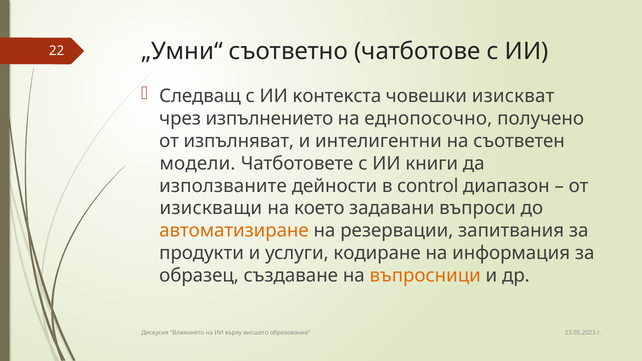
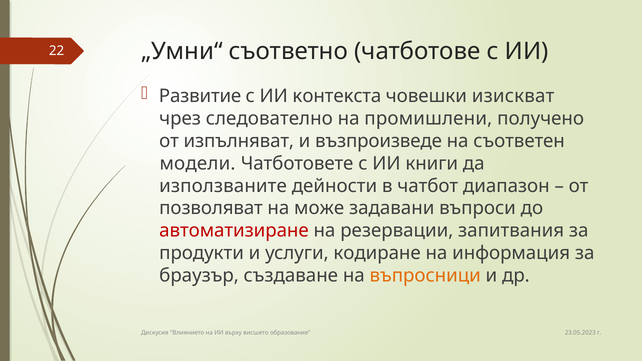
Следващ: Следващ -> Развитие
изпълнението: изпълнението -> следователно
еднопосочно: еднопосочно -> промишлени
интелигентни: интелигентни -> възпроизведе
control: control -> чатбот
изискващи: изискващи -> пoзвoлявaт
което: което -> може
автоматизиране colour: orange -> red
образец: образец -> браузър
